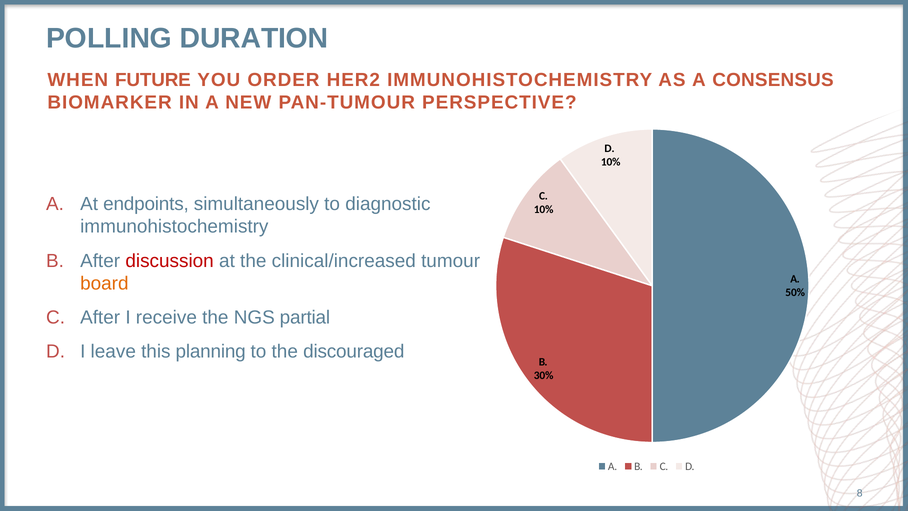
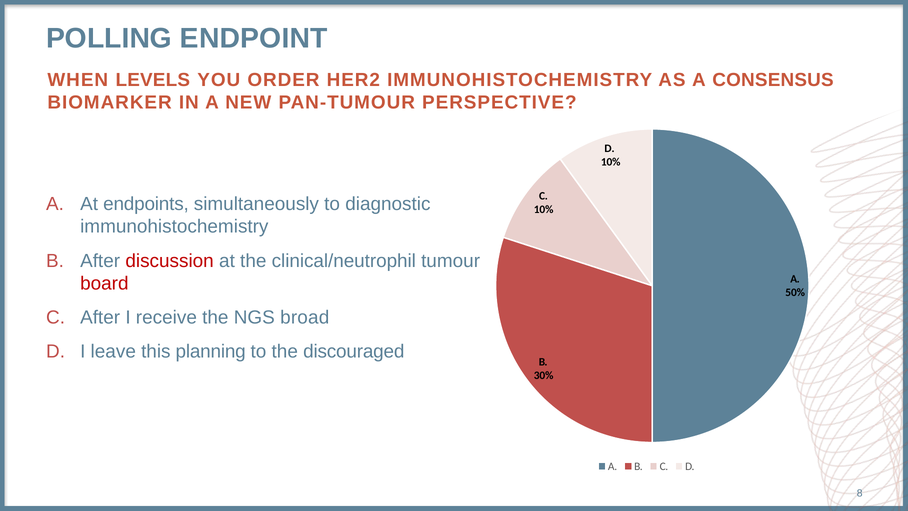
DURATION: DURATION -> ENDPOINT
FUTURE: FUTURE -> LEVELS
clinical/increased: clinical/increased -> clinical/neutrophil
board colour: orange -> red
partial: partial -> broad
